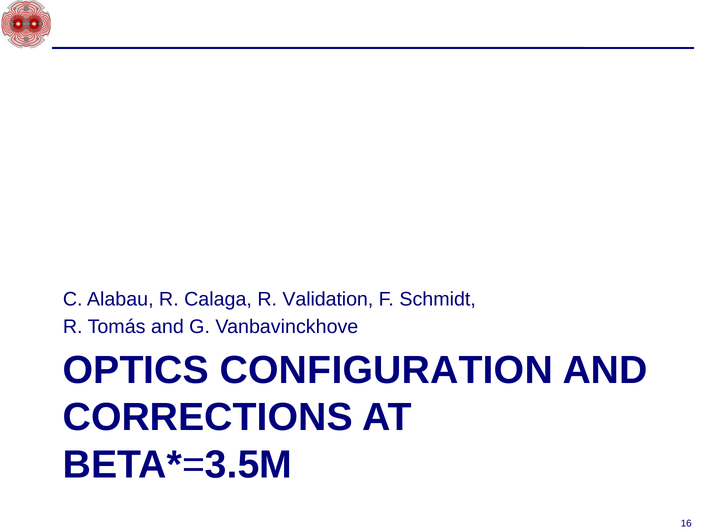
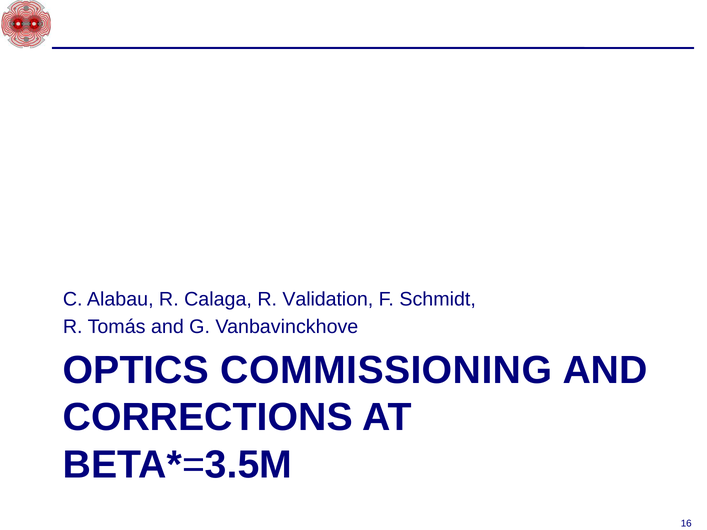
CONFIGURATION: CONFIGURATION -> COMMISSIONING
